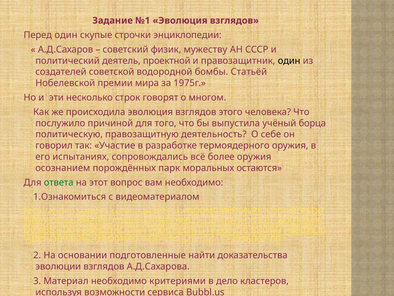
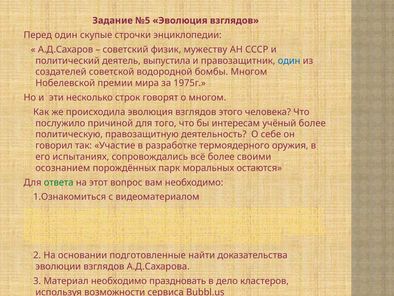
№1: №1 -> №5
проектной: проектной -> выпустила
один at (289, 61) colour: black -> blue
бомбы Статьёй: Статьёй -> Многом
выпустила: выпустила -> интересам
учёный борца: борца -> более
более оружия: оружия -> своими
критериями: критериями -> праздновать
